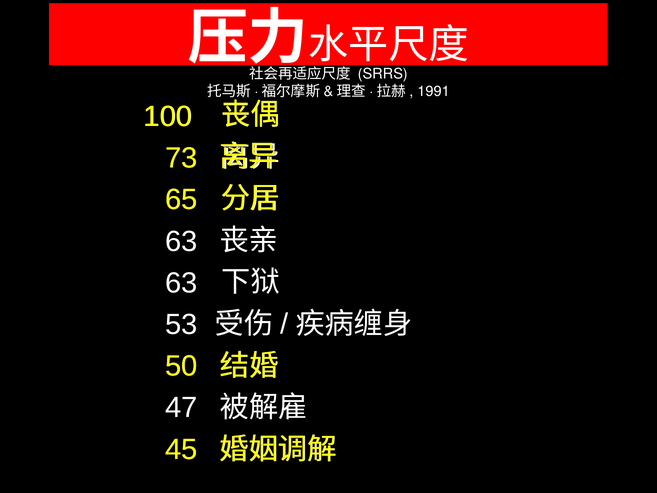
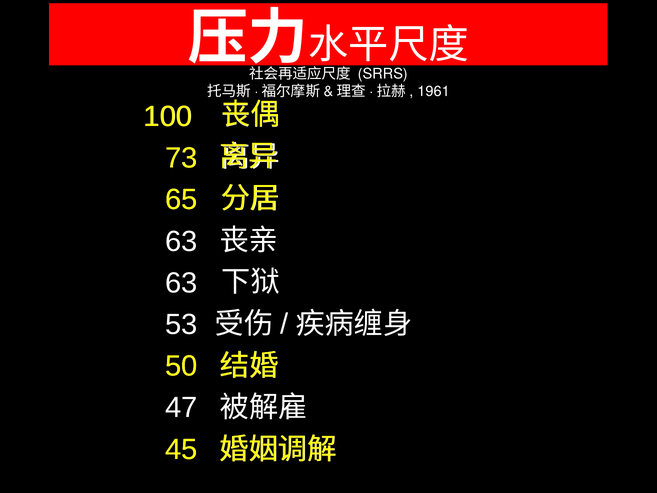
1991: 1991 -> 1961
